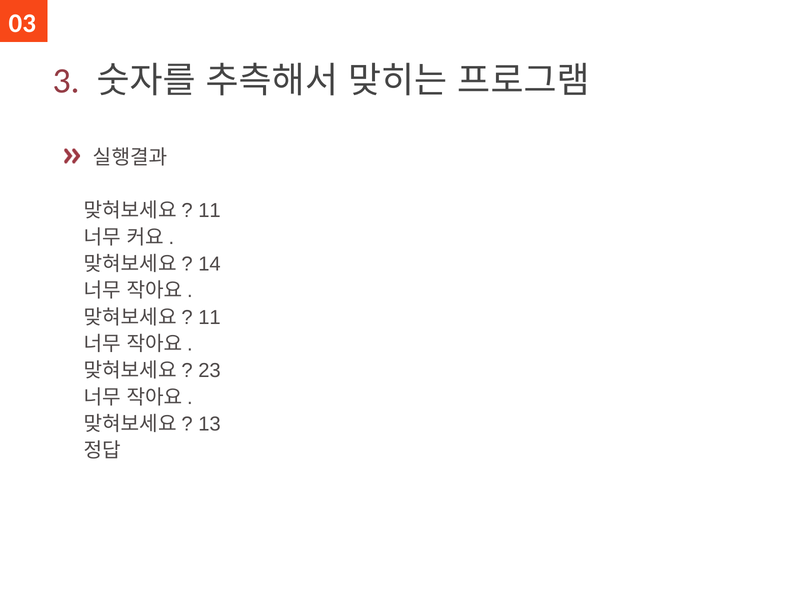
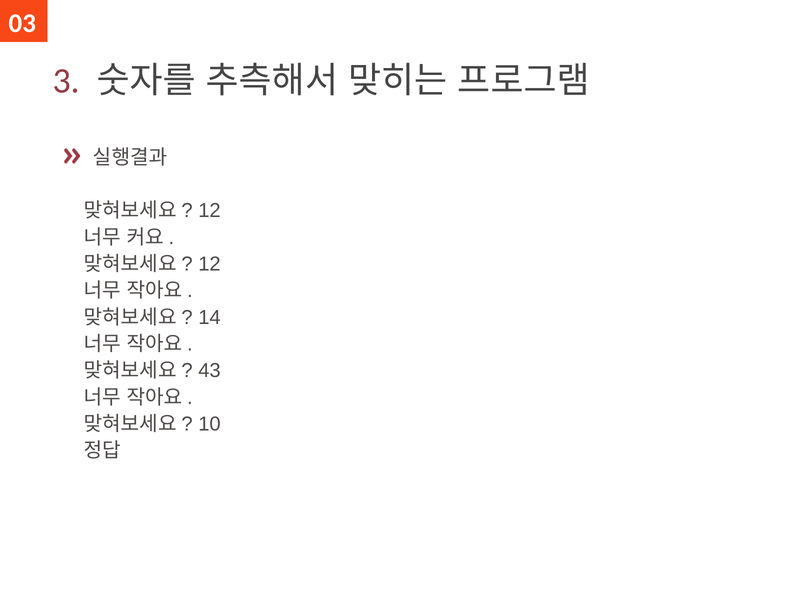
11 at (209, 211): 11 -> 12
14 at (209, 264): 14 -> 12
11 at (209, 317): 11 -> 14
23: 23 -> 43
13: 13 -> 10
